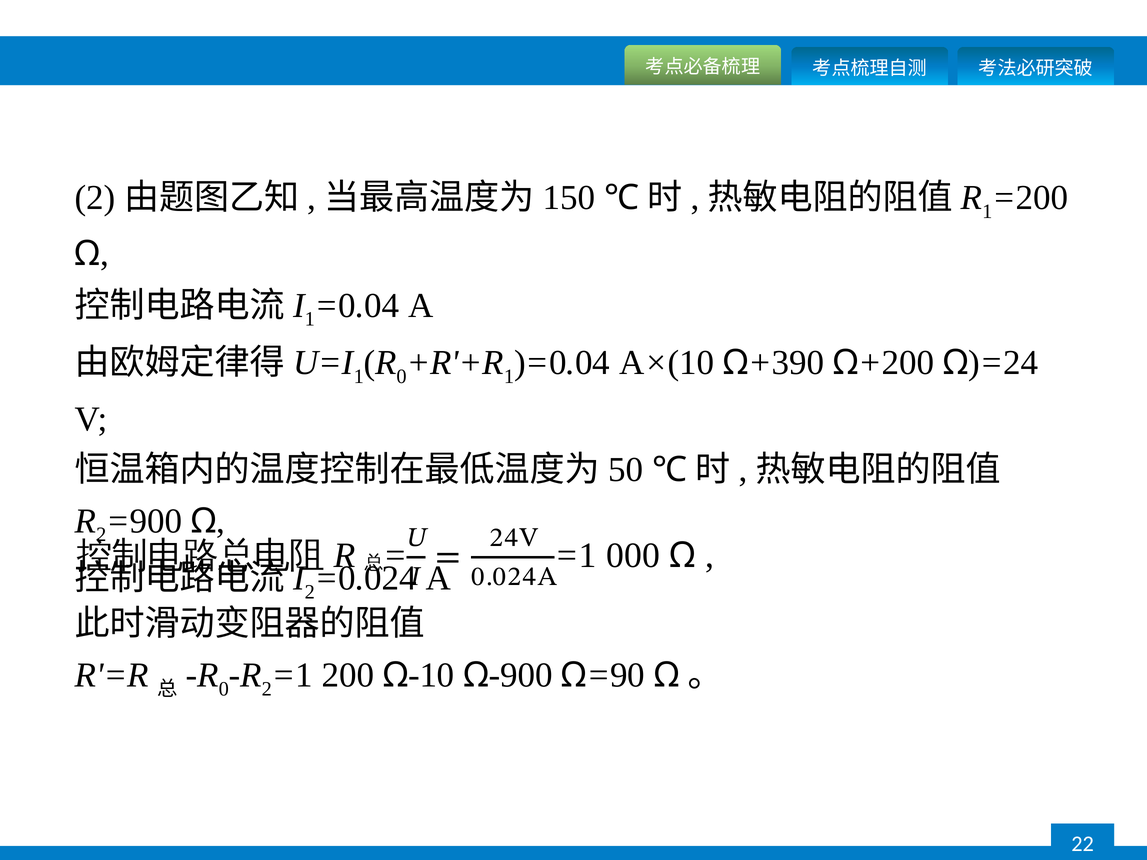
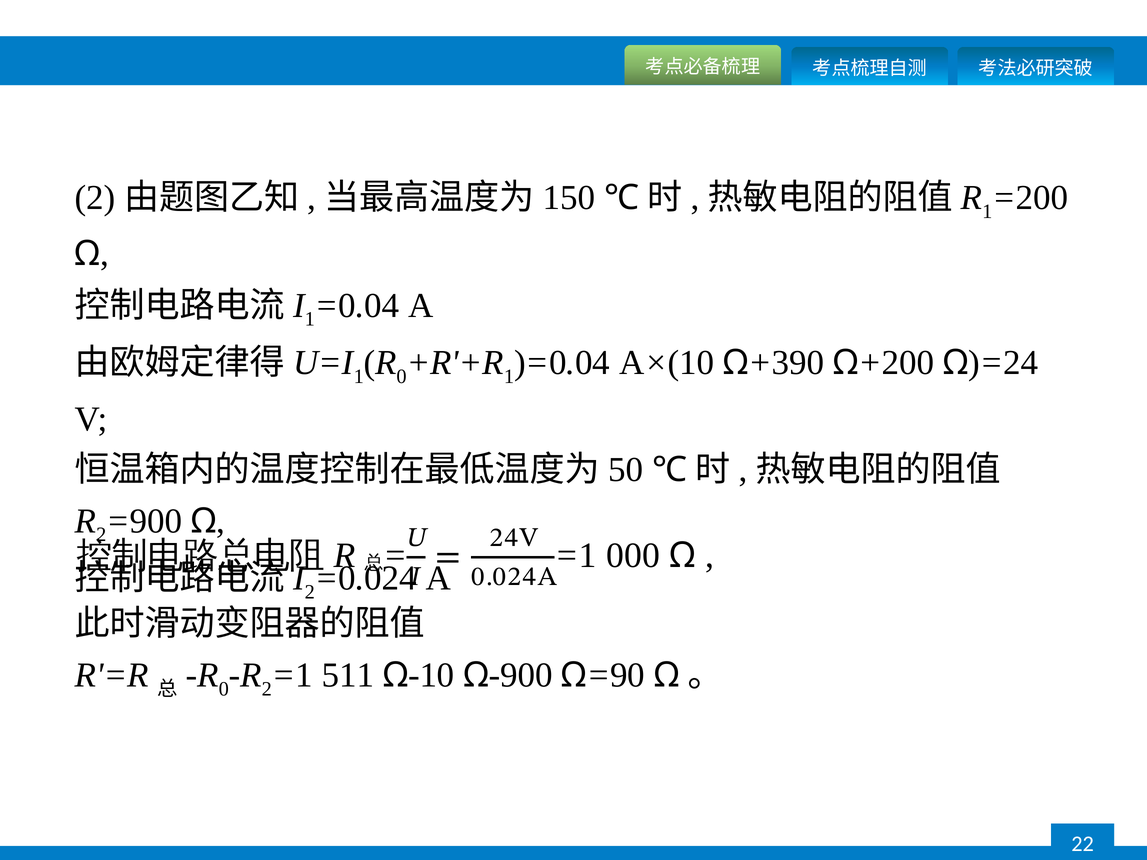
200: 200 -> 511
